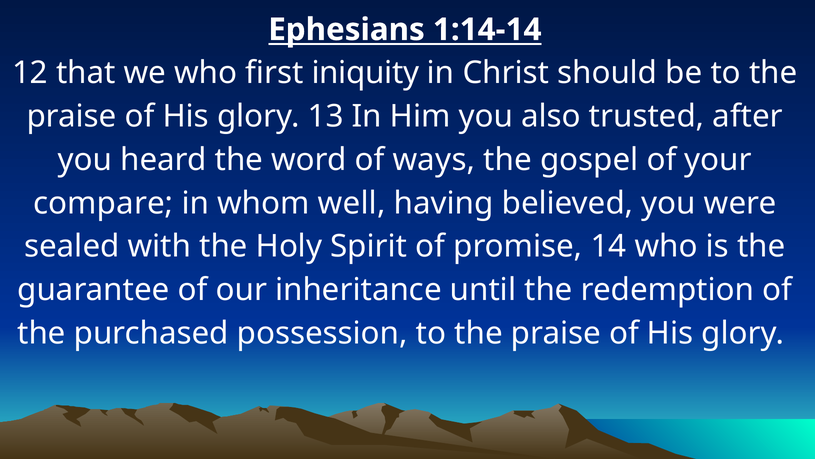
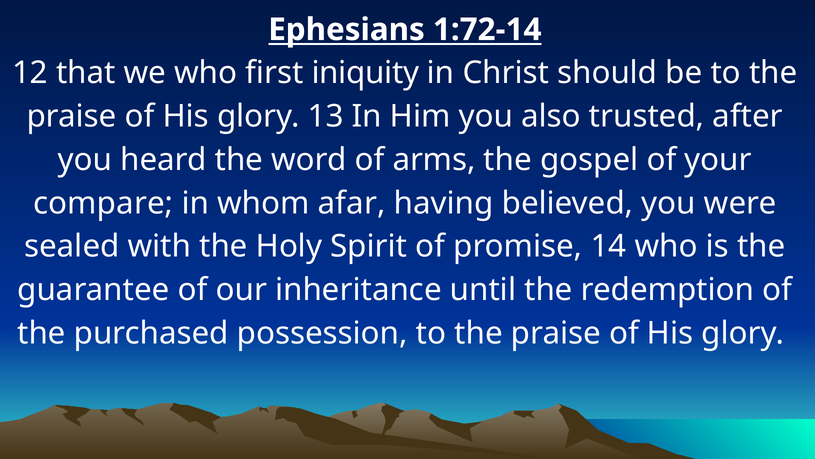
1:14-14: 1:14-14 -> 1:72-14
ways: ways -> arms
well: well -> afar
